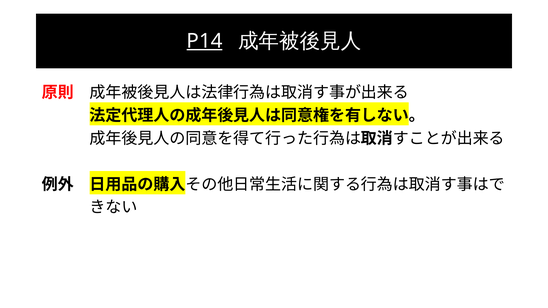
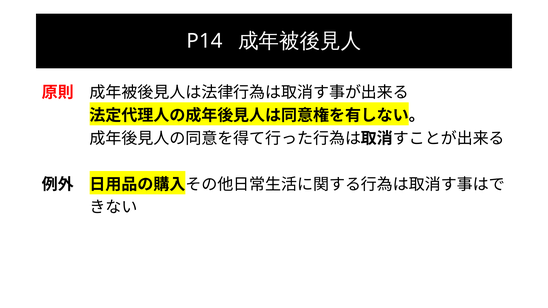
P14 underline: present -> none
